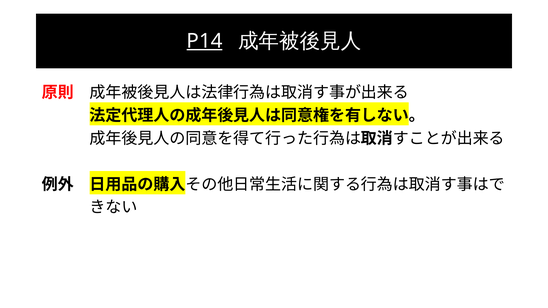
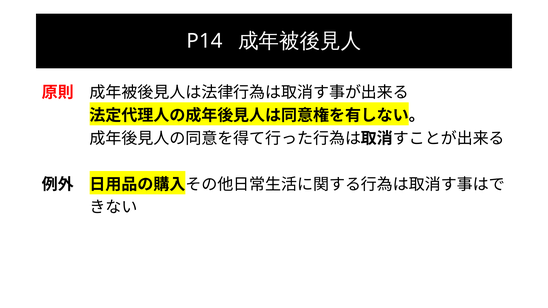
P14 underline: present -> none
